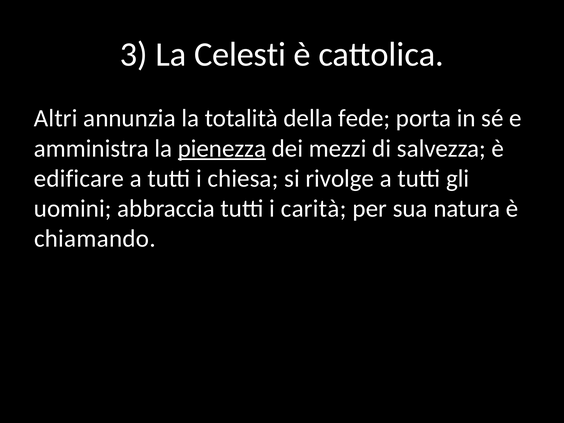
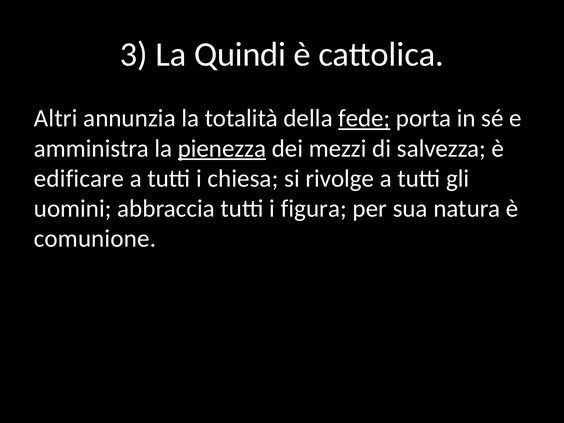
Celesti: Celesti -> Quindi
fede underline: none -> present
carità: carità -> figura
chiamando: chiamando -> comunione
